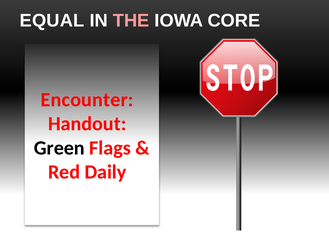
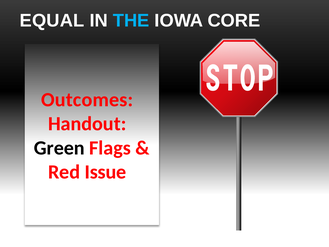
THE colour: pink -> light blue
Encounter: Encounter -> Outcomes
Daily: Daily -> Issue
